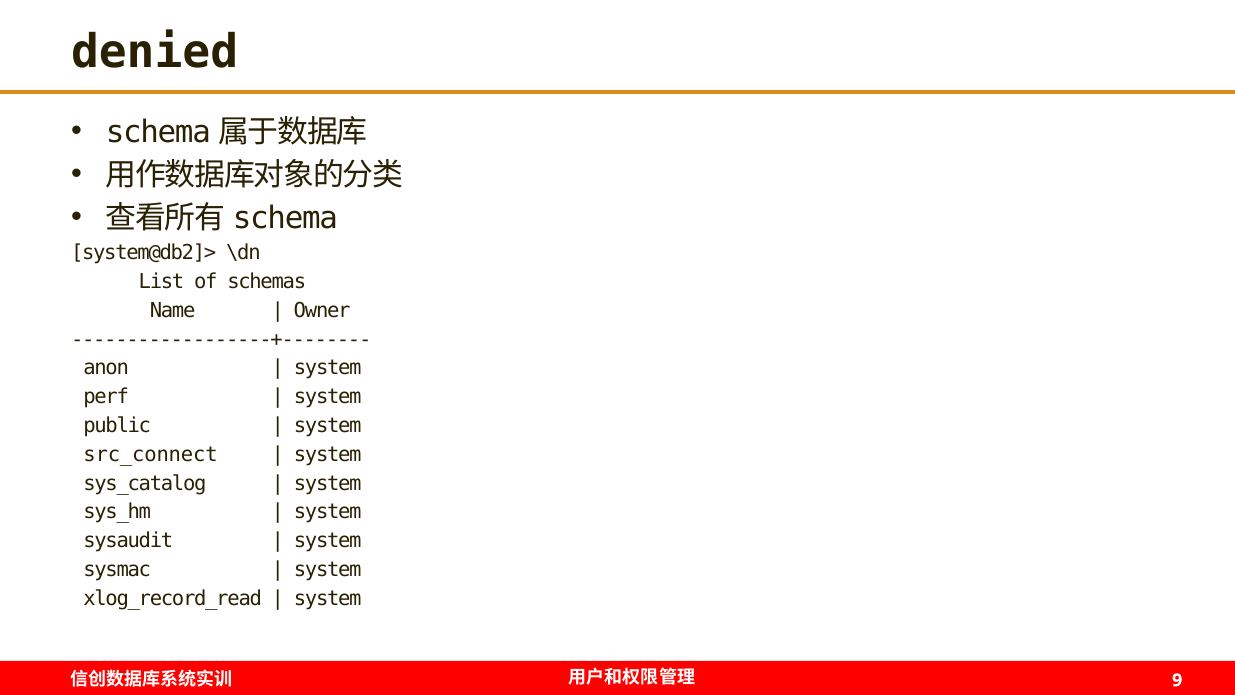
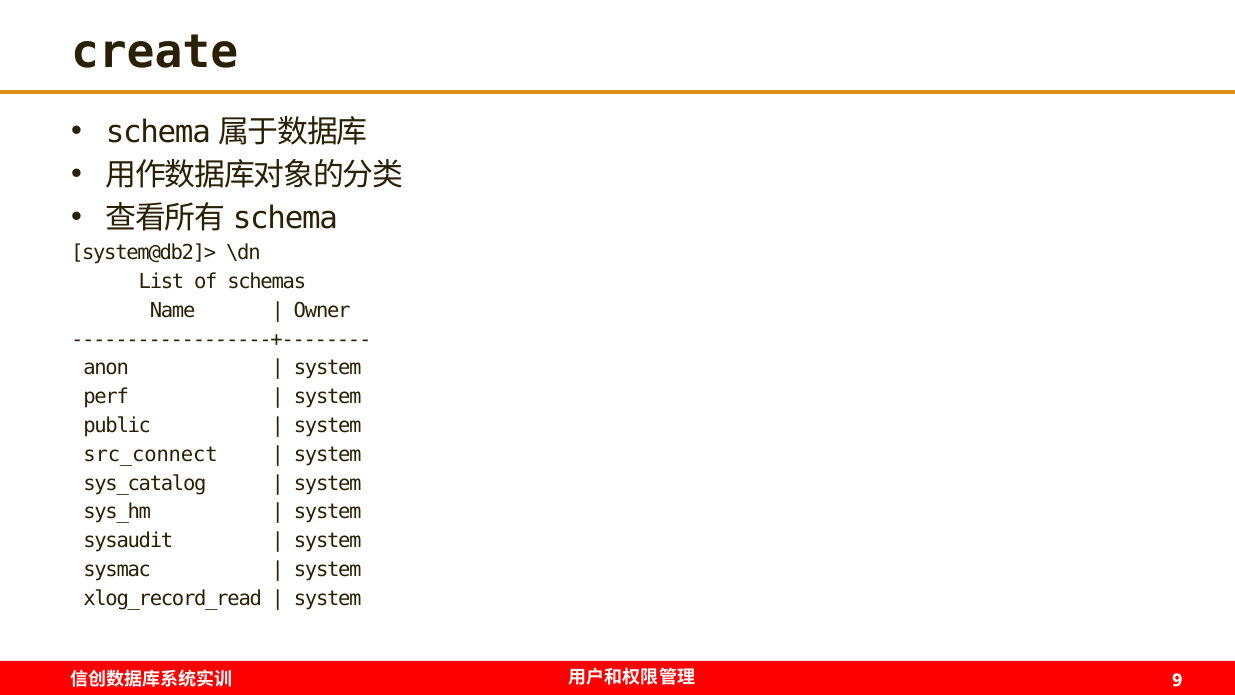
denied: denied -> create
